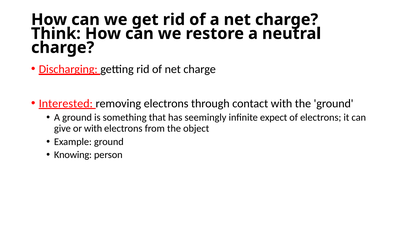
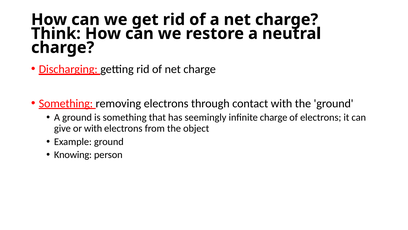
Interested at (66, 103): Interested -> Something
infinite expect: expect -> charge
